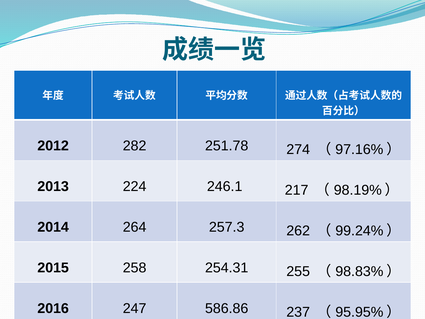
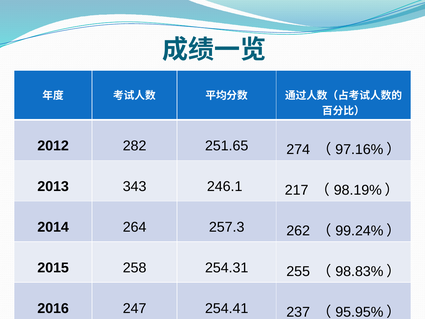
251.78: 251.78 -> 251.65
224: 224 -> 343
586.86: 586.86 -> 254.41
